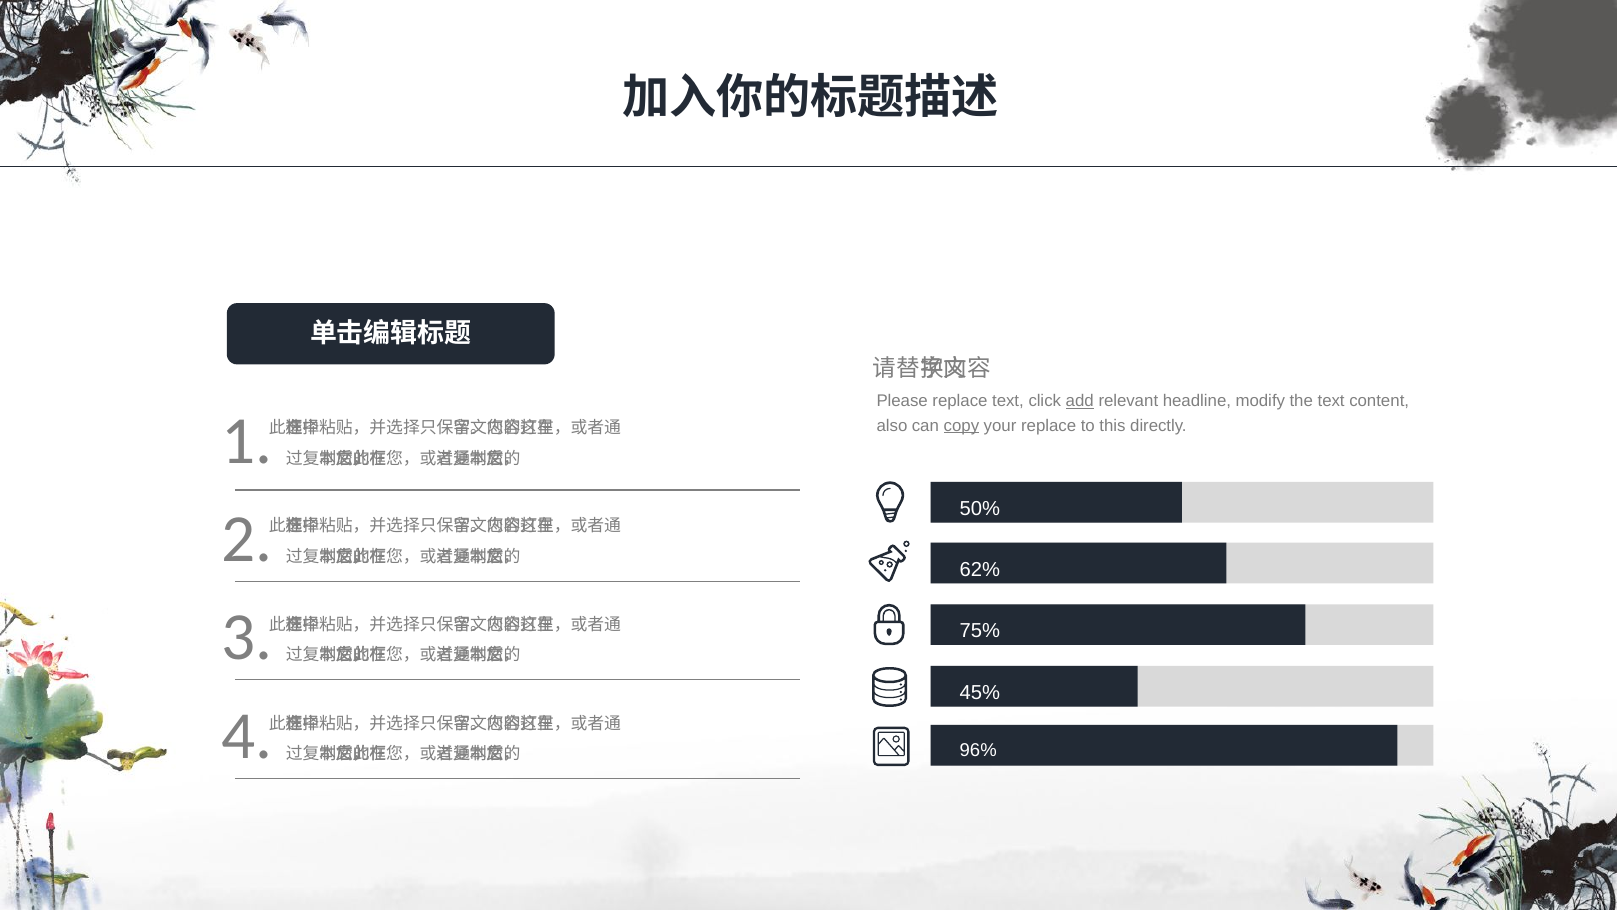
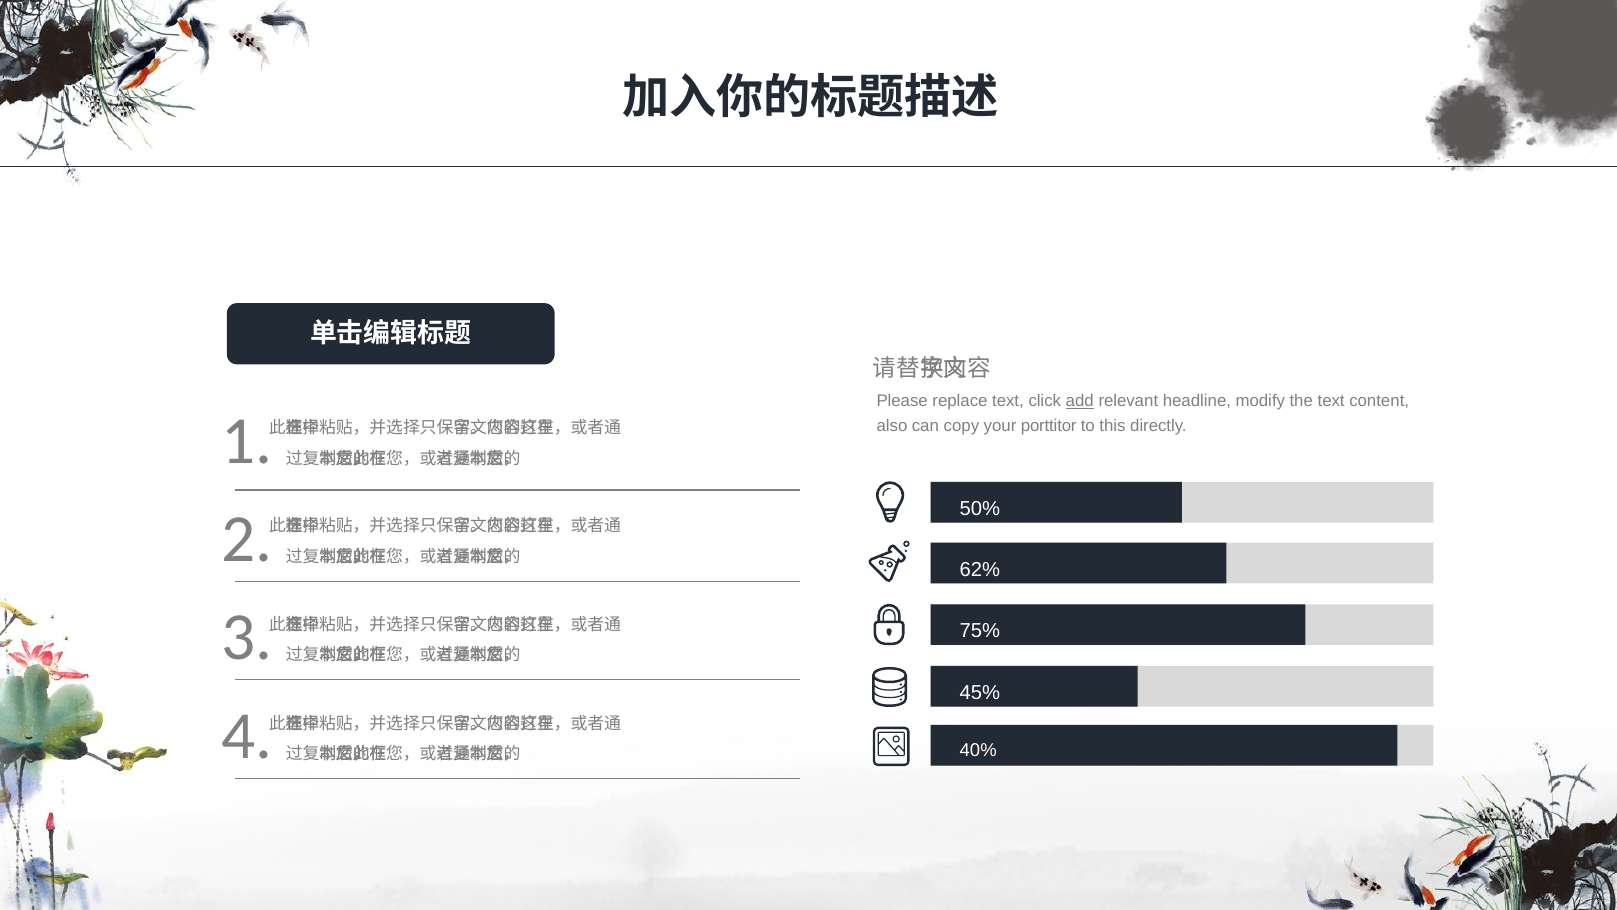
copy underline: present -> none
your replace: replace -> porttitor
96%: 96% -> 40%
